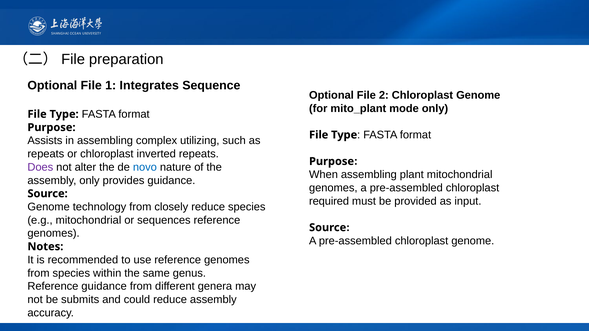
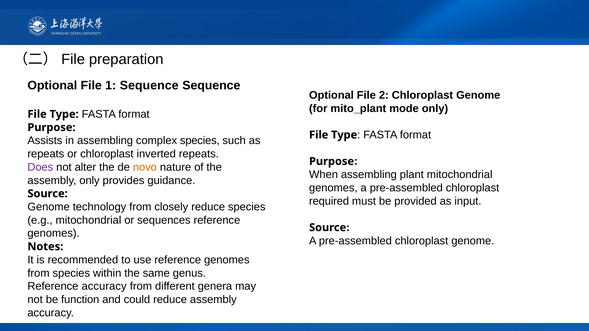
1 Integrates: Integrates -> Sequence
complex utilizing: utilizing -> species
novo colour: blue -> orange
Reference guidance: guidance -> accuracy
submits: submits -> function
